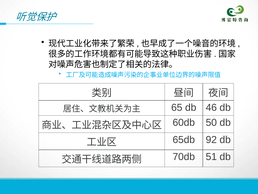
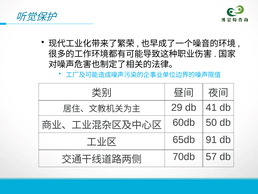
65: 65 -> 29
46: 46 -> 41
92: 92 -> 91
51: 51 -> 57
